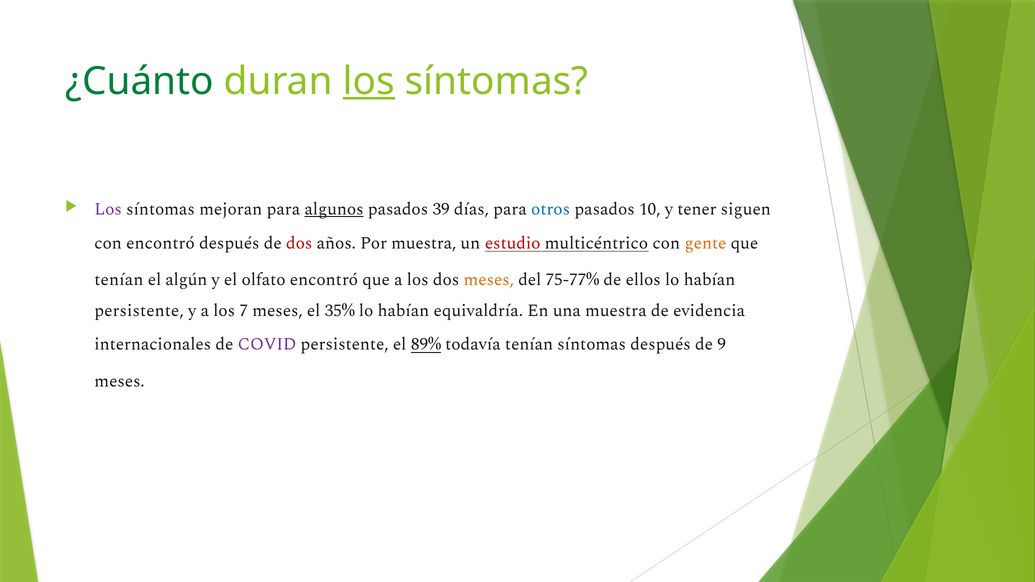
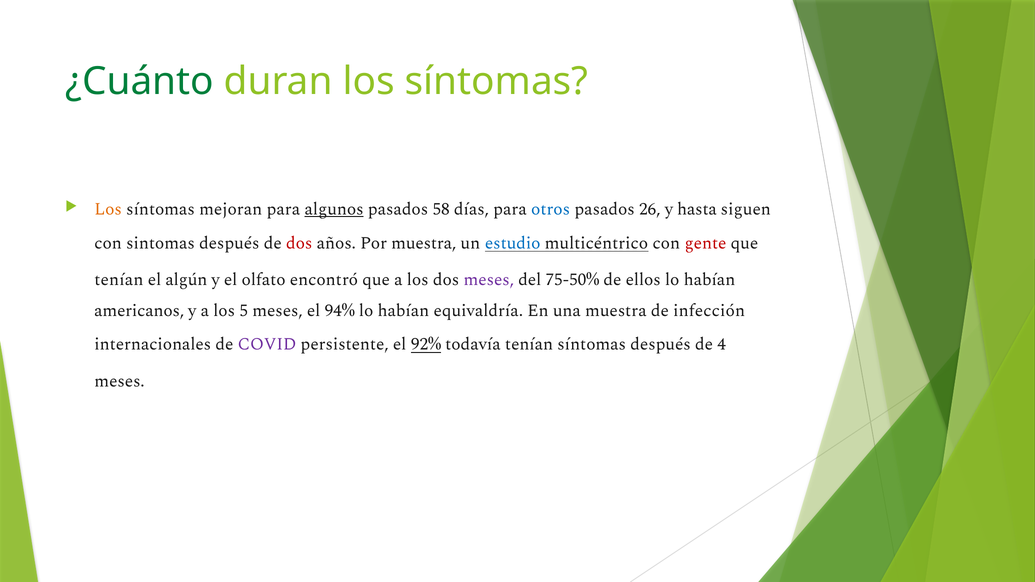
los at (369, 82) underline: present -> none
Los at (108, 209) colour: purple -> orange
39: 39 -> 58
10: 10 -> 26
tener: tener -> hasta
con encontró: encontró -> sintomas
estudio colour: red -> blue
gente colour: orange -> red
meses at (489, 280) colour: orange -> purple
75-77%: 75-77% -> 75-50%
persistente at (139, 311): persistente -> americanos
7: 7 -> 5
35%: 35% -> 94%
evidencia: evidencia -> infección
89%: 89% -> 92%
9: 9 -> 4
